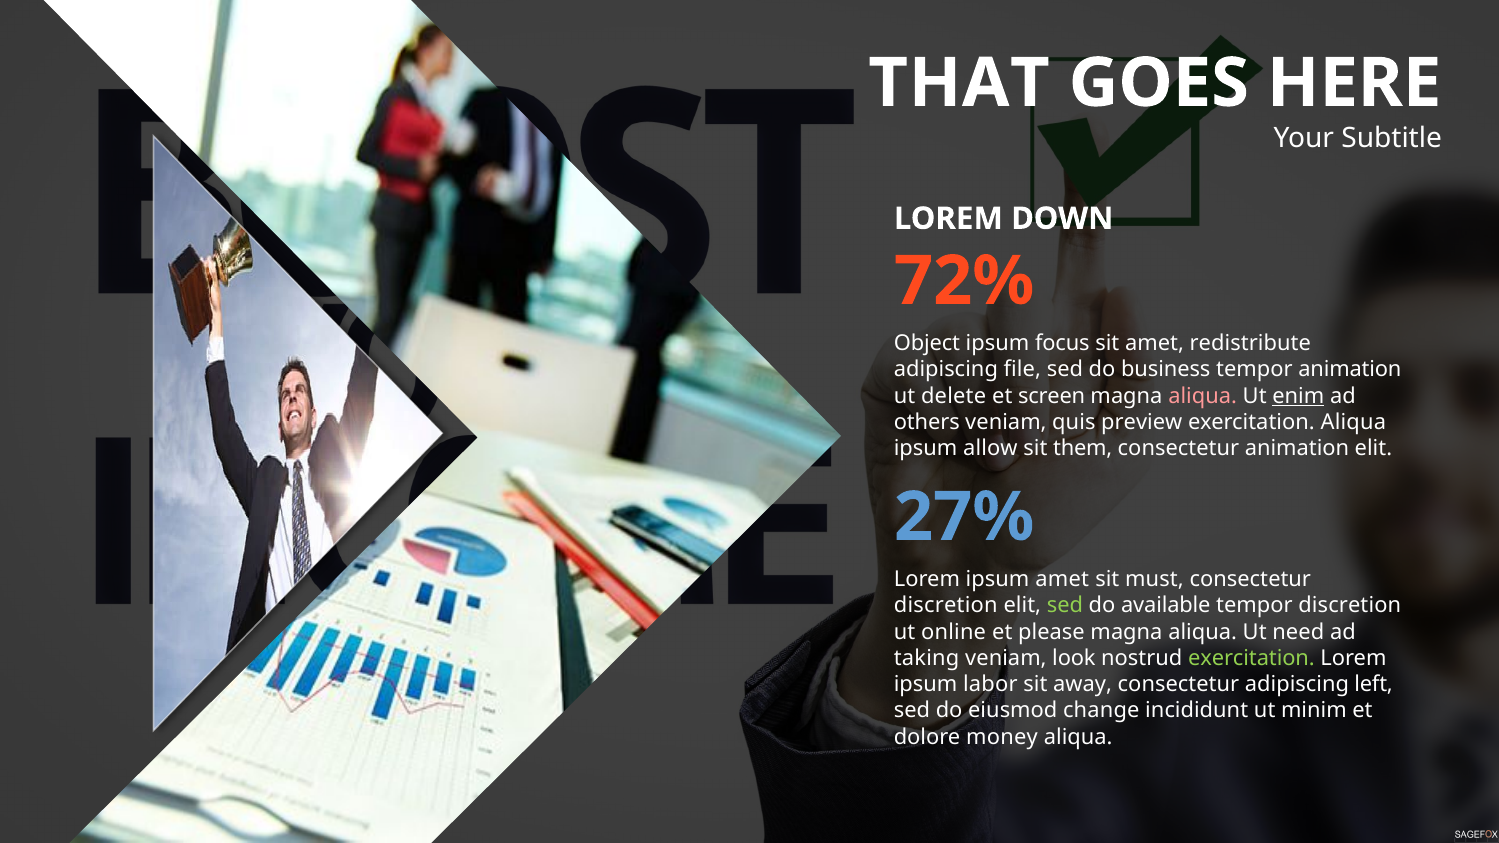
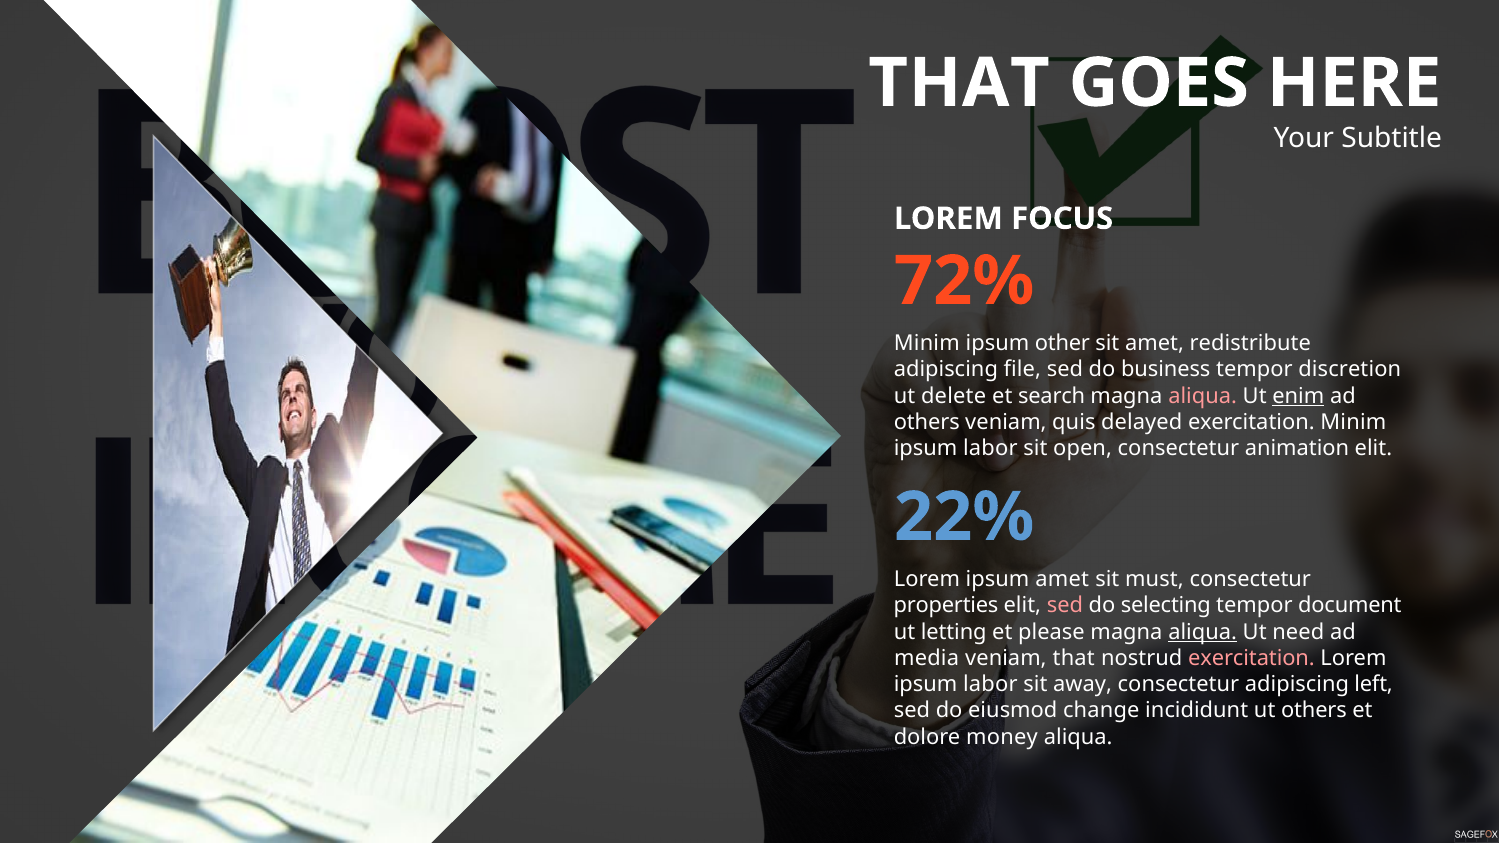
DOWN: DOWN -> FOCUS
Object at (927, 343): Object -> Minim
focus: focus -> other
tempor animation: animation -> discretion
screen: screen -> search
preview: preview -> delayed
exercitation Aliqua: Aliqua -> Minim
allow at (990, 448): allow -> labor
them: them -> open
27%: 27% -> 22%
discretion at (946, 606): discretion -> properties
sed at (1065, 606) colour: light green -> pink
available: available -> selecting
tempor discretion: discretion -> document
online: online -> letting
aliqua at (1203, 632) underline: none -> present
taking: taking -> media
veniam look: look -> that
exercitation at (1251, 658) colour: light green -> pink
ut minim: minim -> others
